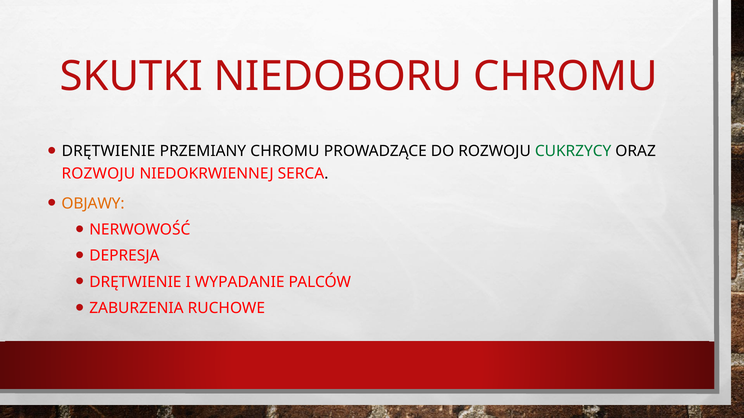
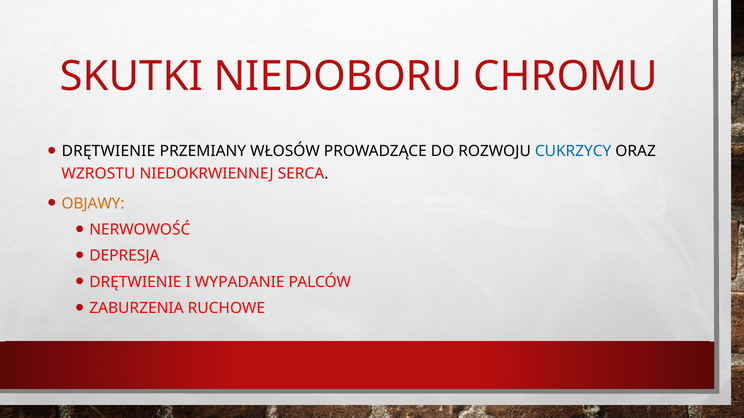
PRZEMIANY CHROMU: CHROMU -> WŁOSÓW
CUKRZYCY colour: green -> blue
ROZWOJU at (98, 174): ROZWOJU -> WZROSTU
